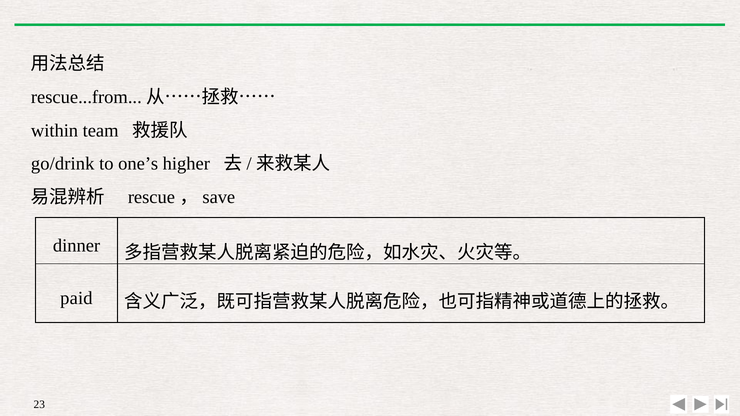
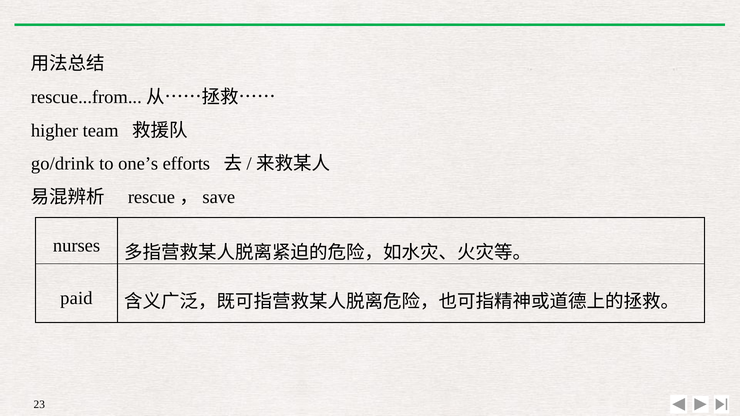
within: within -> higher
higher: higher -> efforts
dinner: dinner -> nurses
